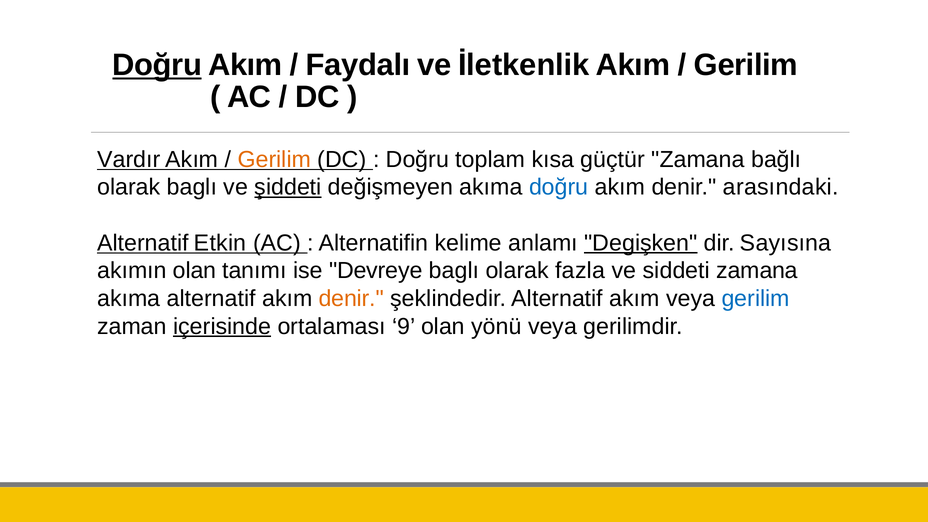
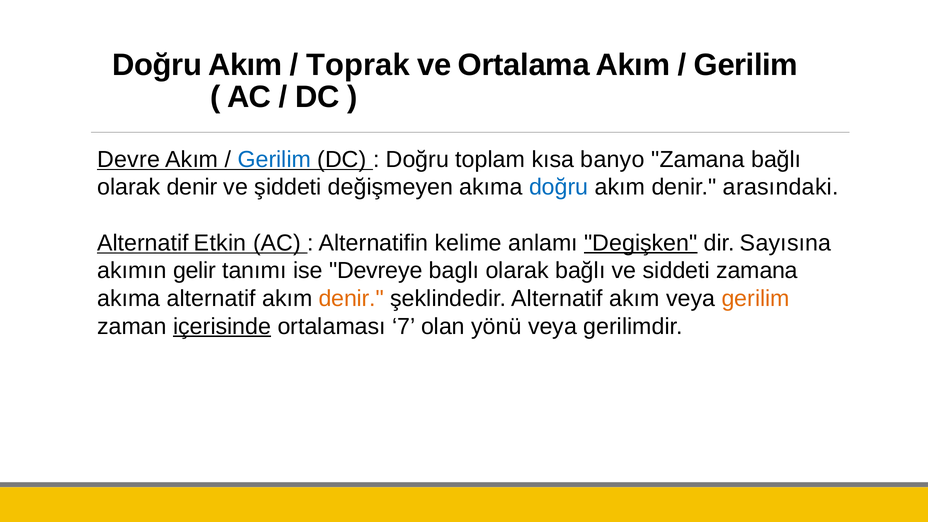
Doğru at (157, 65) underline: present -> none
Faydalı: Faydalı -> Toprak
İletkenlik: İletkenlik -> Ortalama
Vardır: Vardır -> Devre
Gerilim at (274, 159) colour: orange -> blue
güçtür: güçtür -> banyo
olarak baglı: baglı -> denir
şiddeti underline: present -> none
akımın olan: olan -> gelir
olarak fazla: fazla -> bağlı
gerilim at (756, 299) colour: blue -> orange
9: 9 -> 7
